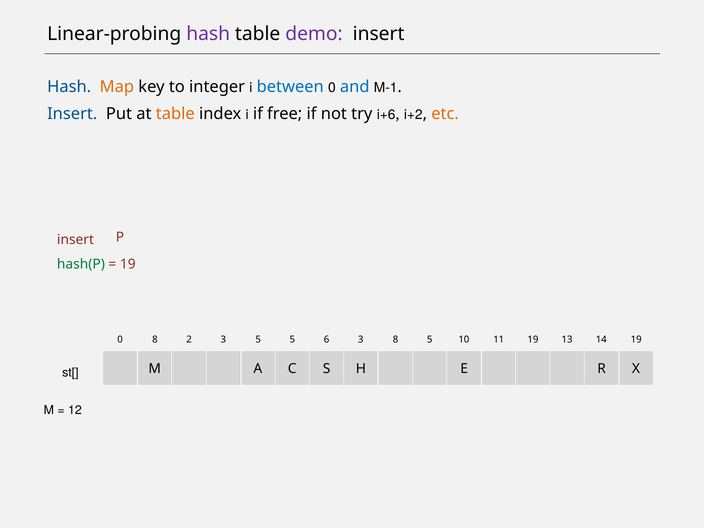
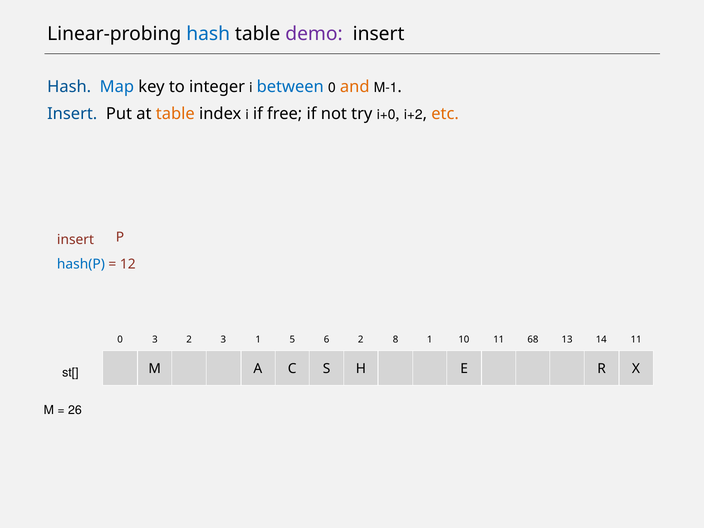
hash at (208, 34) colour: purple -> blue
Map colour: orange -> blue
and colour: blue -> orange
i+6: i+6 -> i+0
hash(P colour: green -> blue
19 at (128, 264): 19 -> 12
0 8: 8 -> 3
3 5: 5 -> 1
6 3: 3 -> 2
8 5: 5 -> 1
11 19: 19 -> 68
14 19: 19 -> 11
12: 12 -> 26
